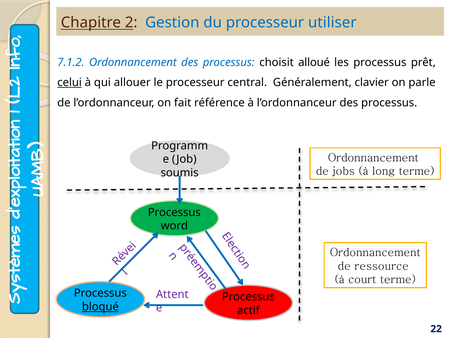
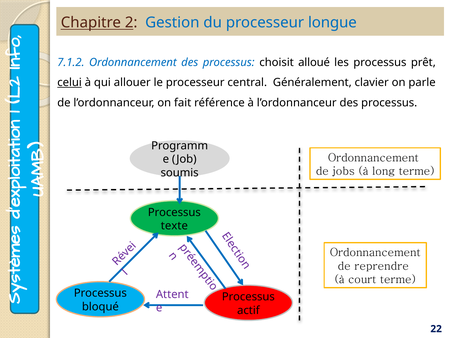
utiliser: utiliser -> longue
word: word -> texte
ressource: ressource -> reprendre
bloqué underline: present -> none
